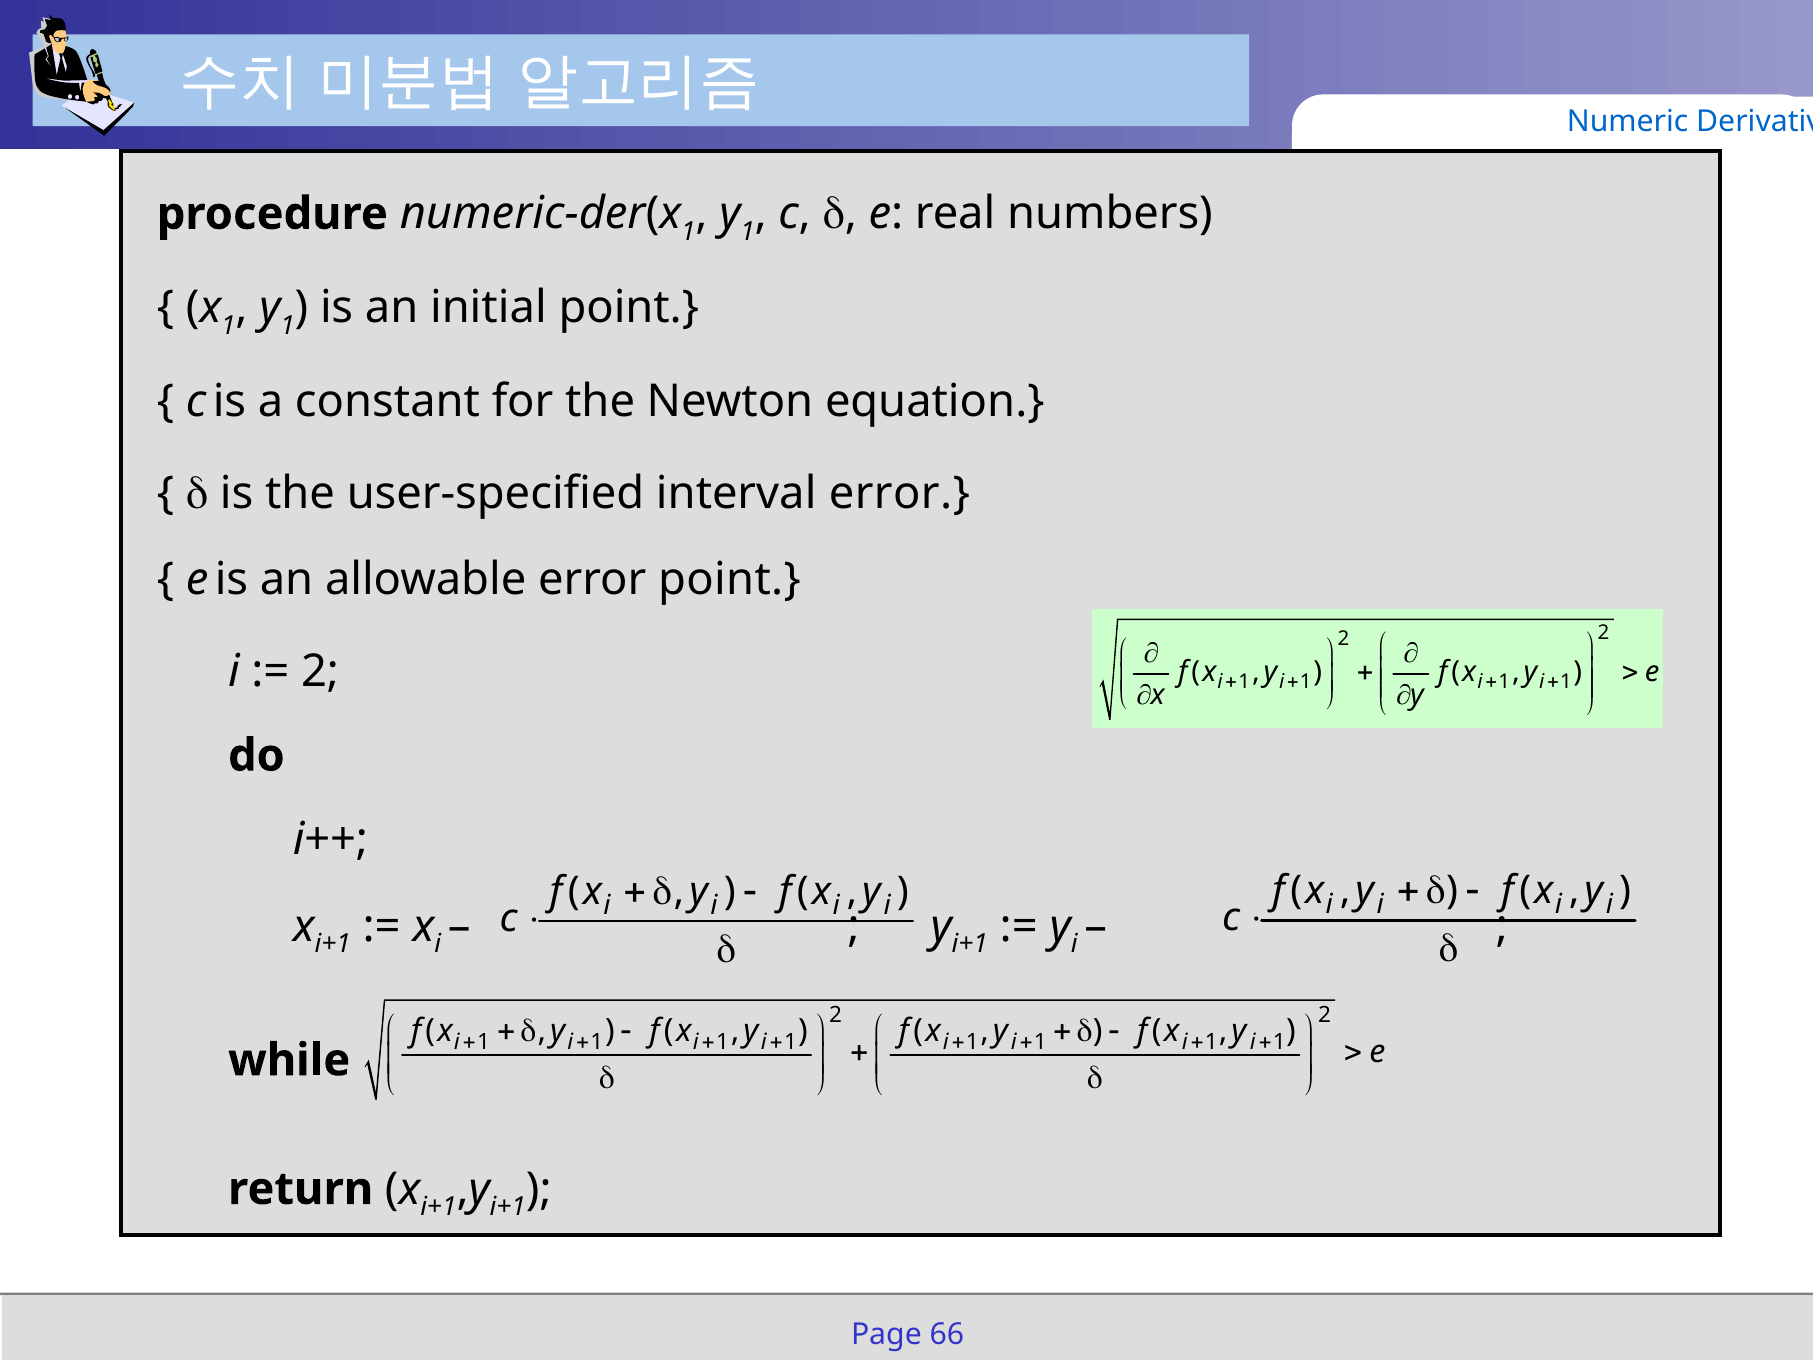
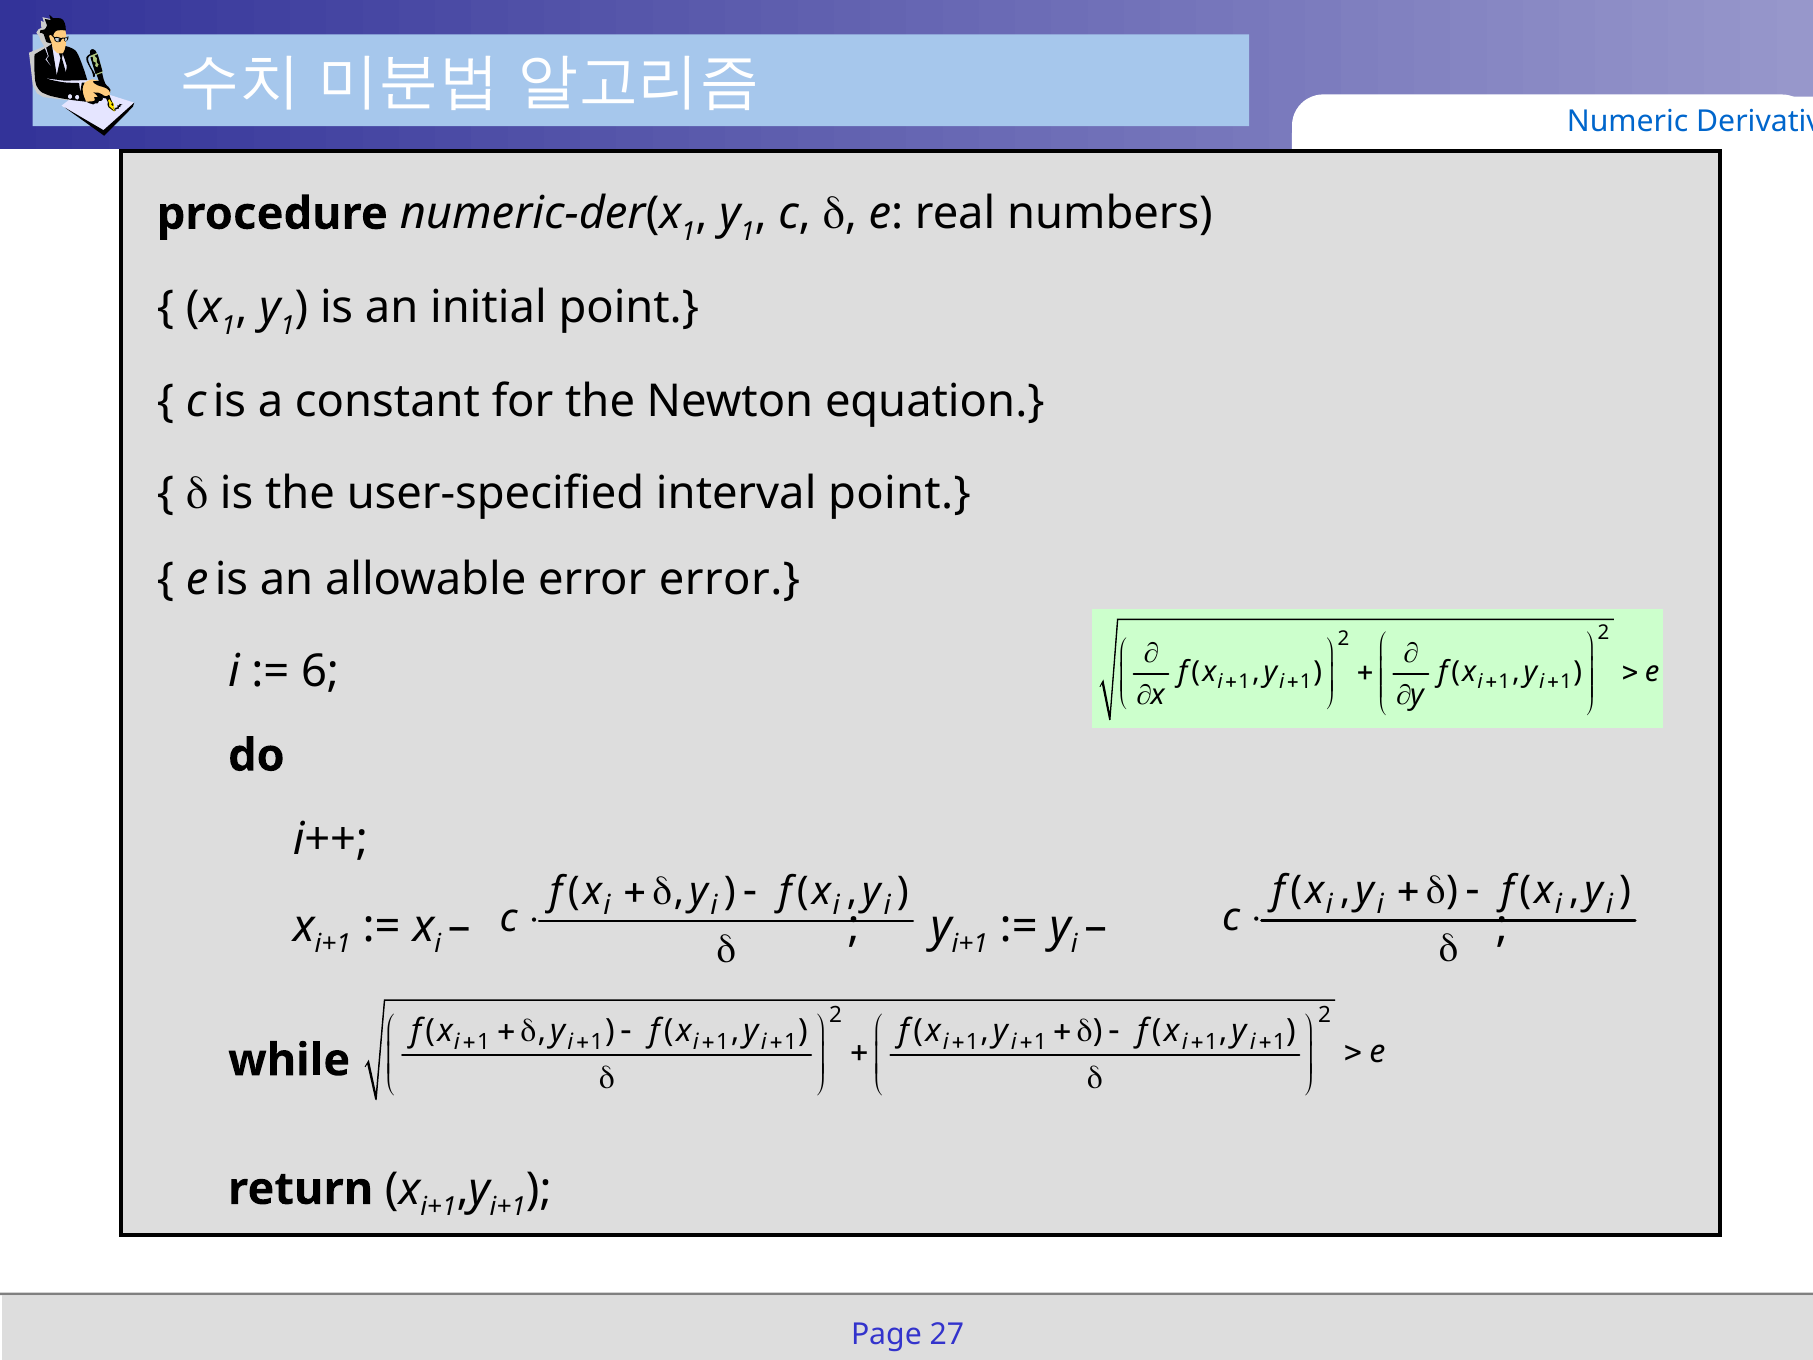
interval error: error -> point
error point: point -> error
2 at (320, 671): 2 -> 6
66: 66 -> 27
